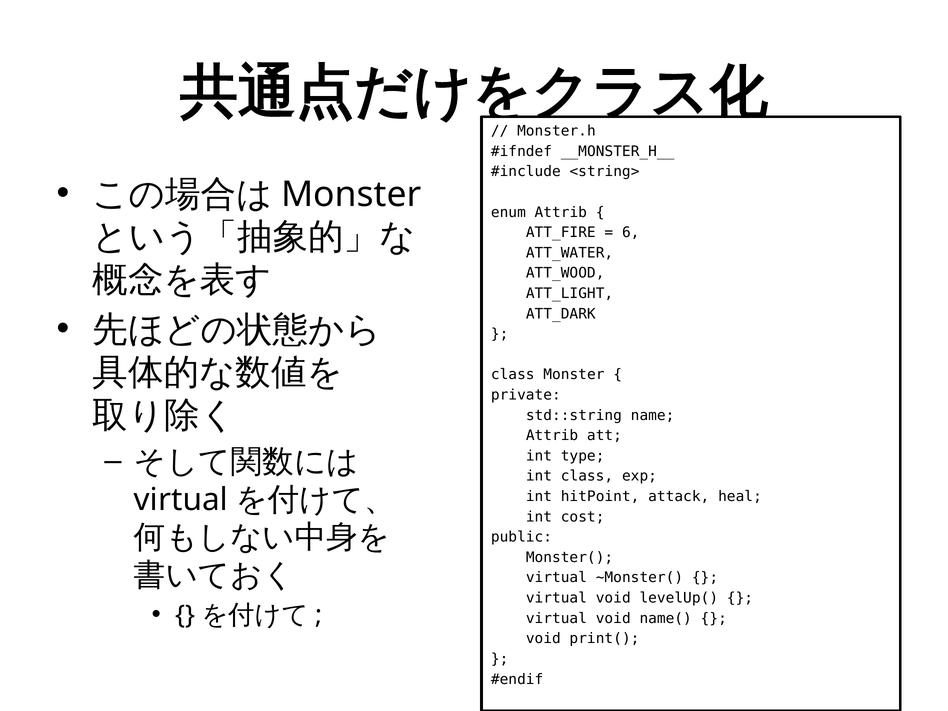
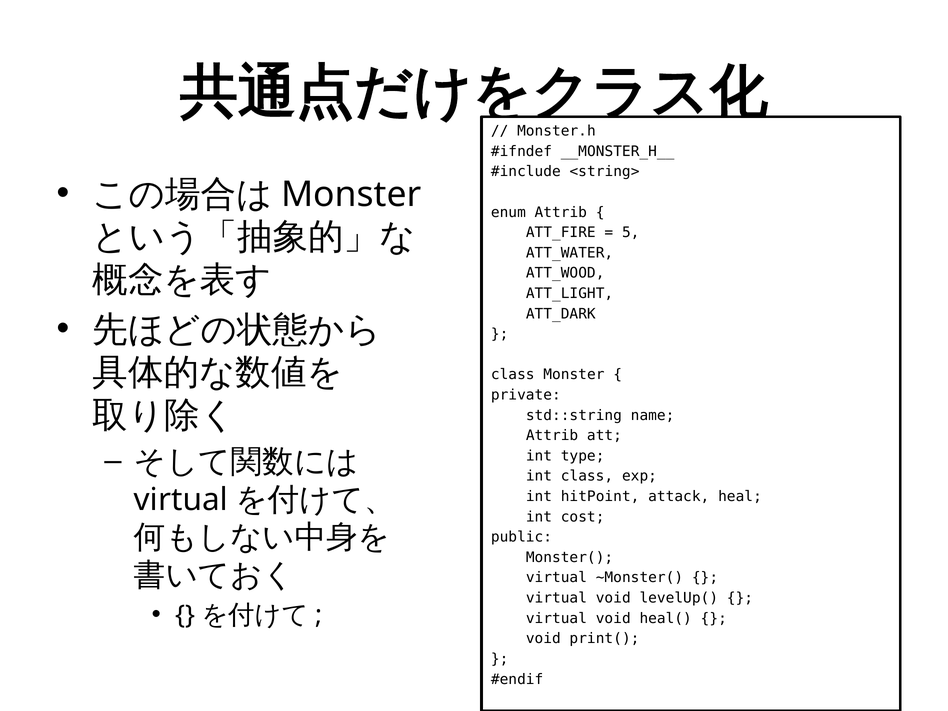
6: 6 -> 5
name(: name( -> heal(
